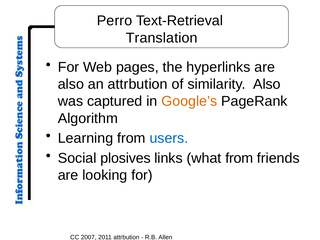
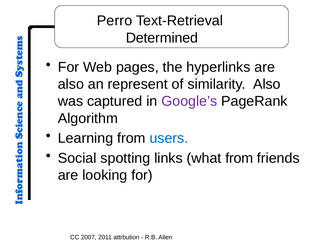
Translation: Translation -> Determined
an attrbution: attrbution -> represent
Google’s colour: orange -> purple
plosives: plosives -> spotting
